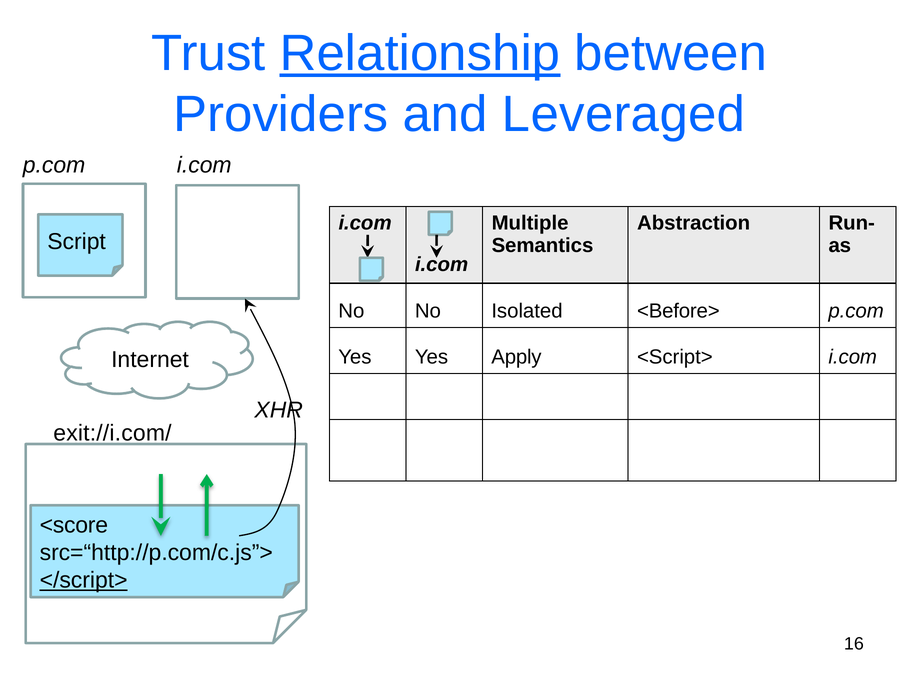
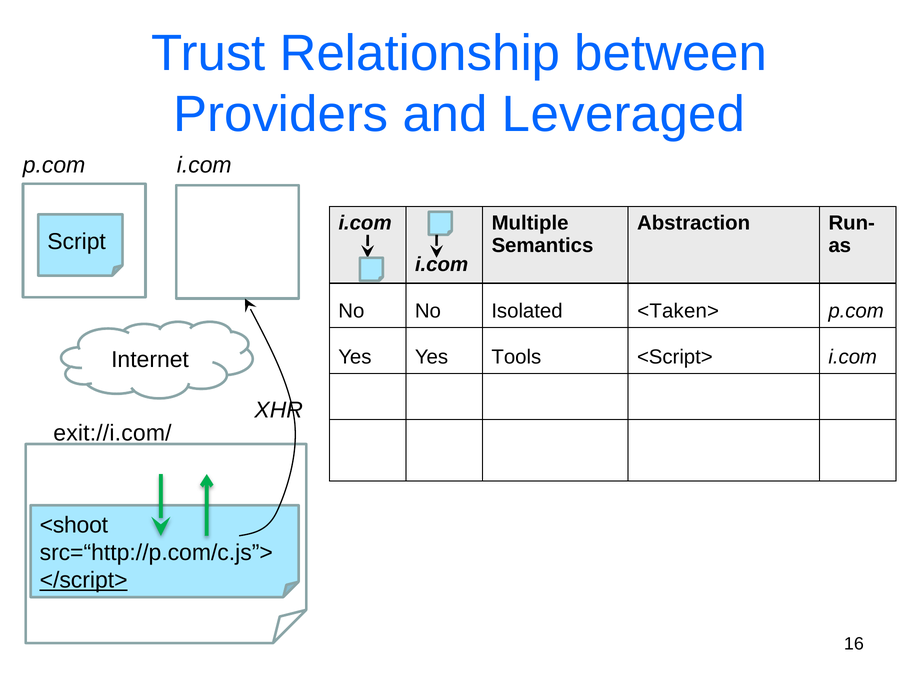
Relationship underline: present -> none
<Before>: <Before> -> <Taken>
Apply: Apply -> Tools
<score: <score -> <shoot
